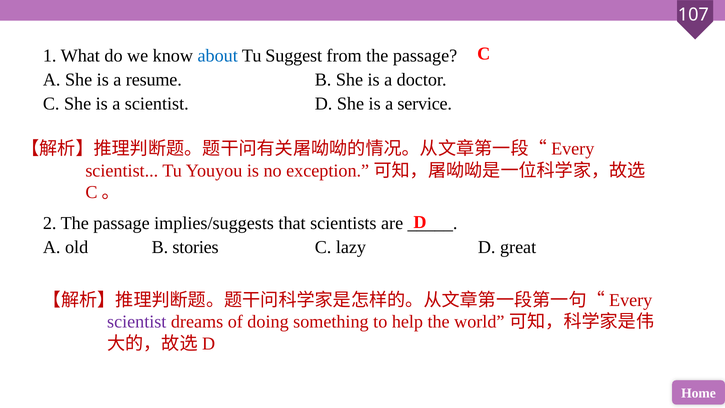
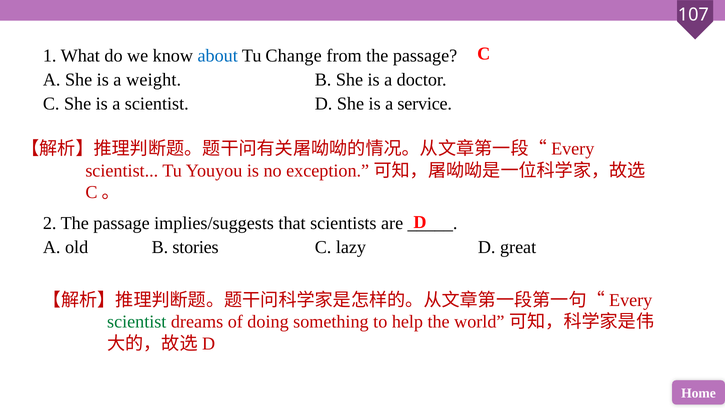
Suggest: Suggest -> Change
resume: resume -> weight
scientist at (137, 322) colour: purple -> green
